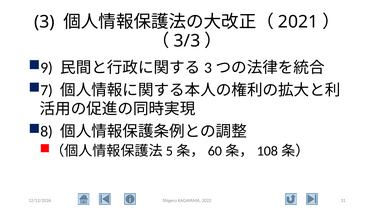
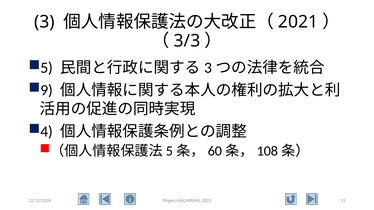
9: 9 -> 5
7: 7 -> 9
8: 8 -> 4
